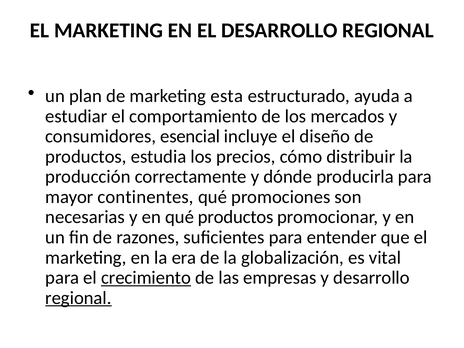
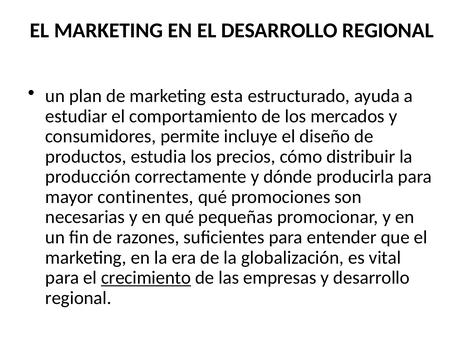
esencial: esencial -> permite
qué productos: productos -> pequeñas
regional at (78, 298) underline: present -> none
